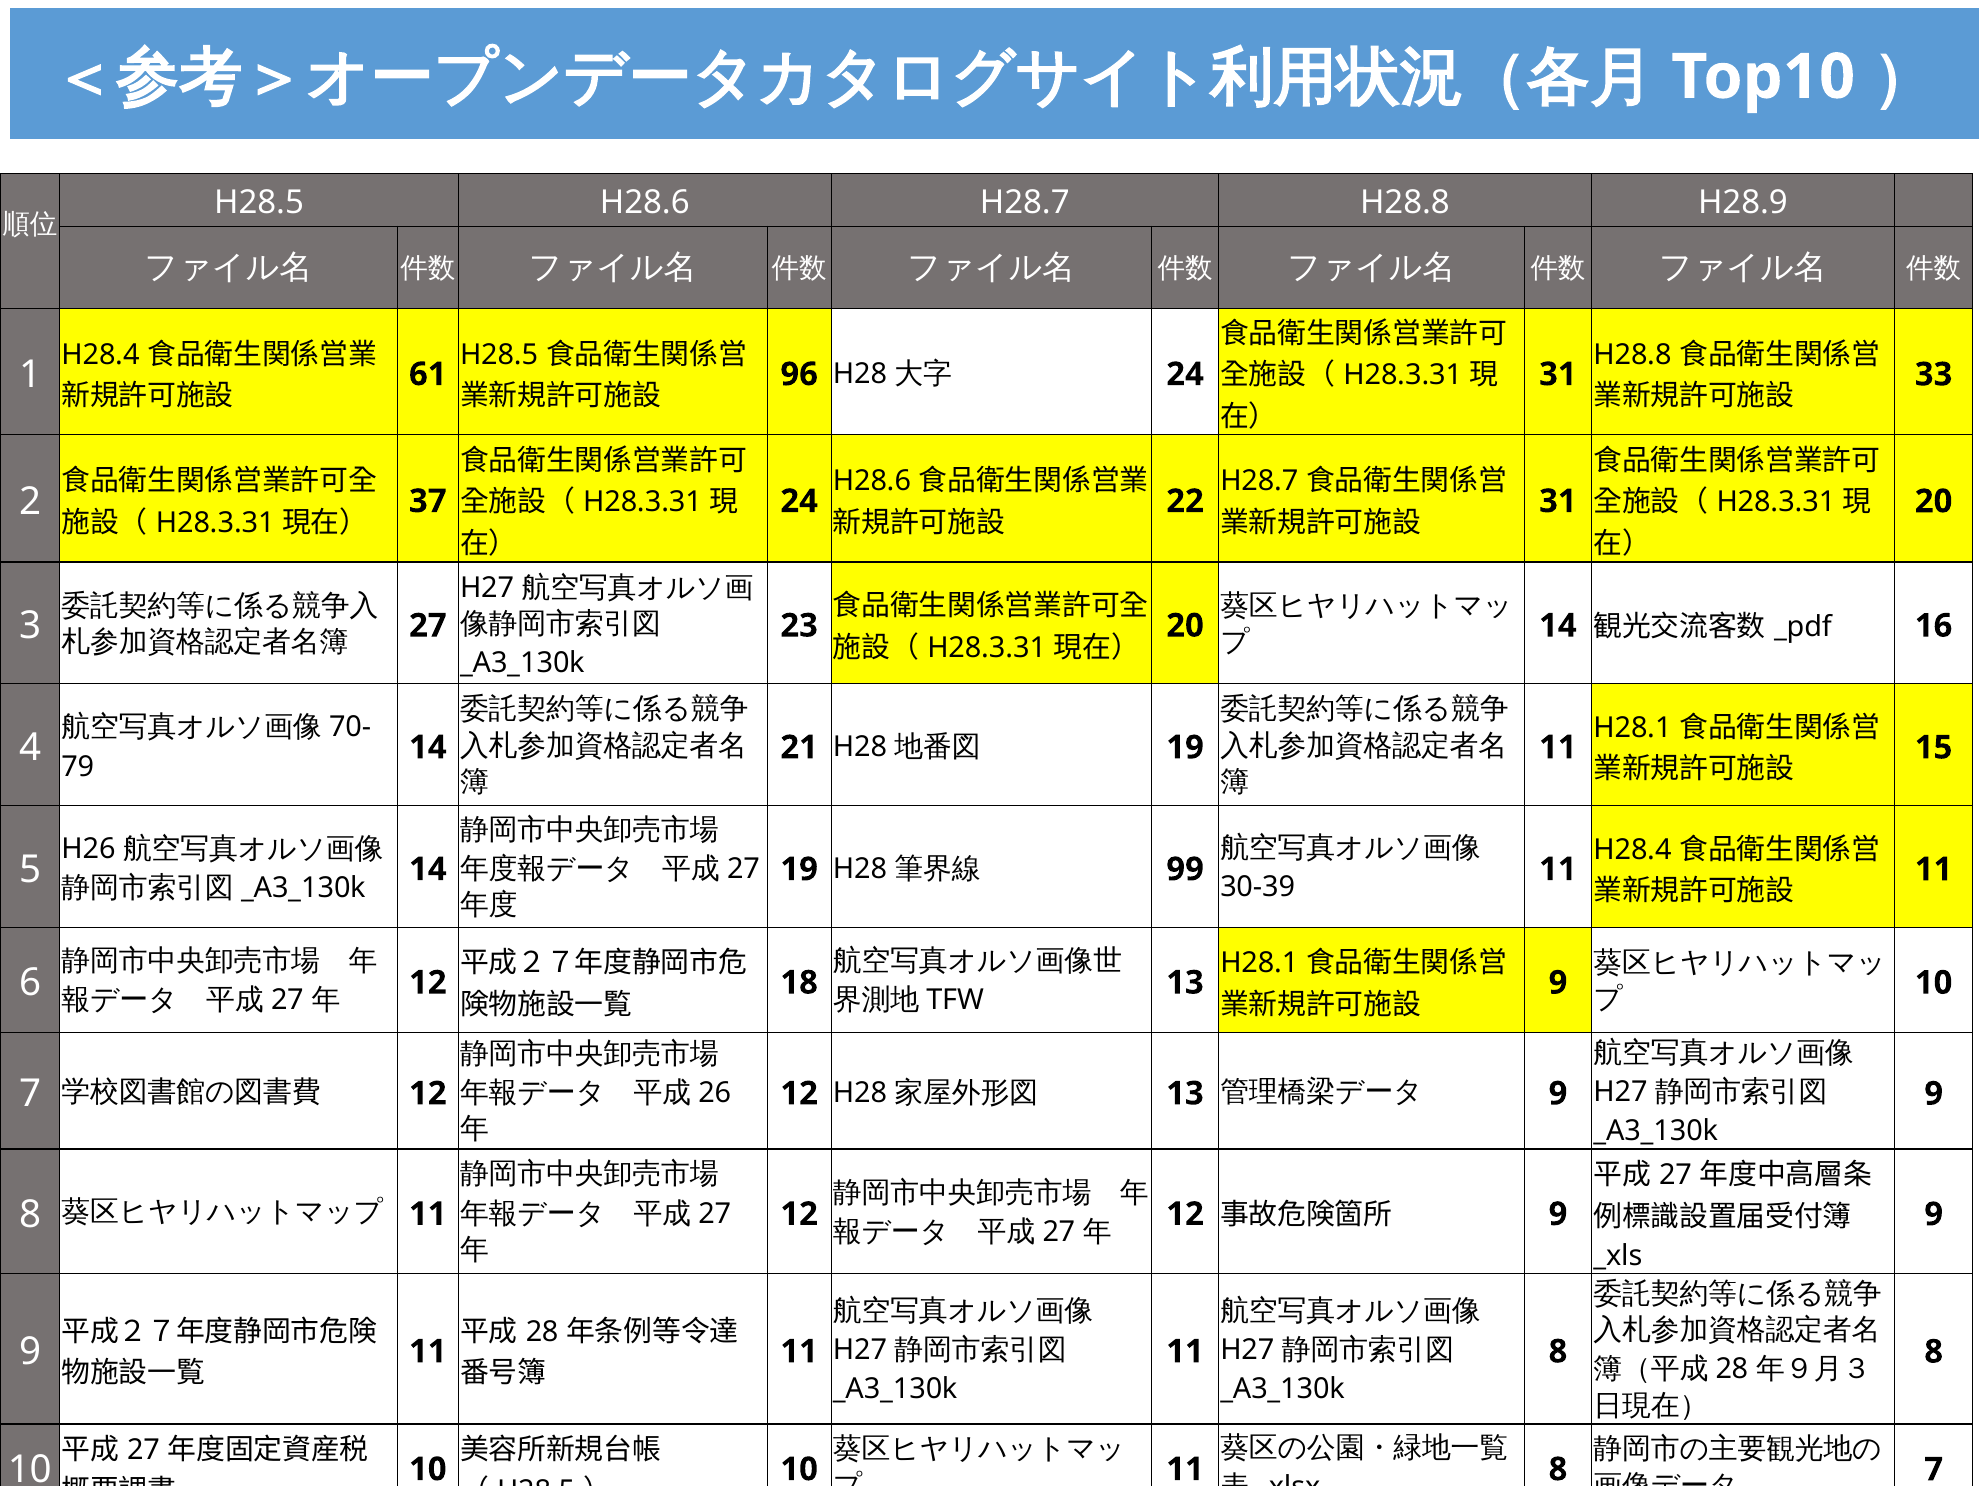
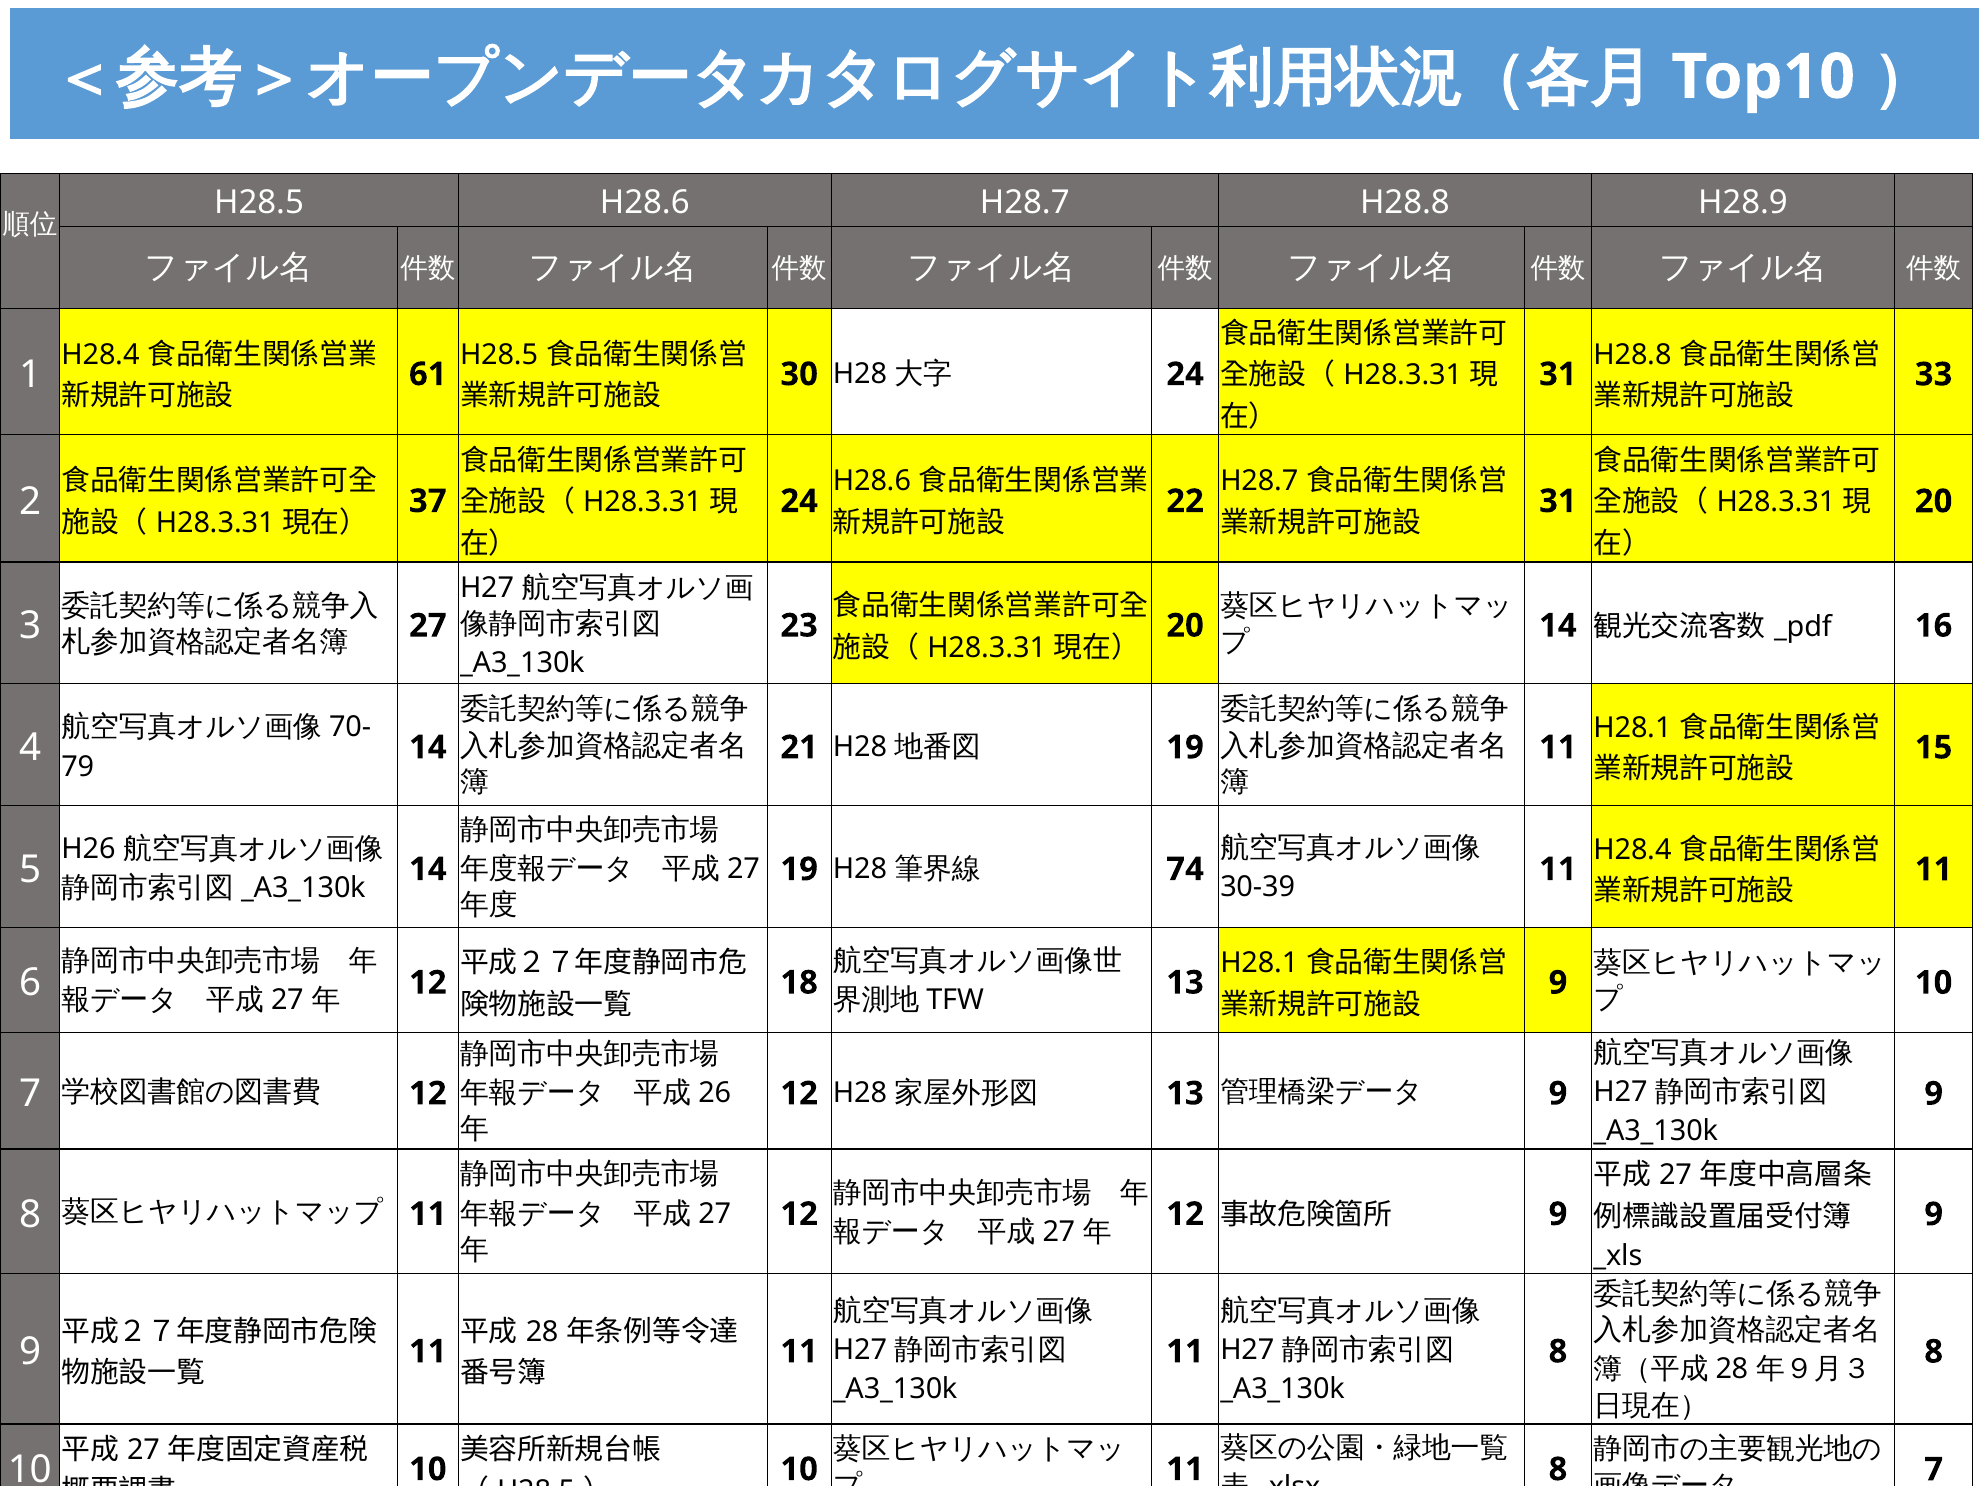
96: 96 -> 30
99: 99 -> 74
